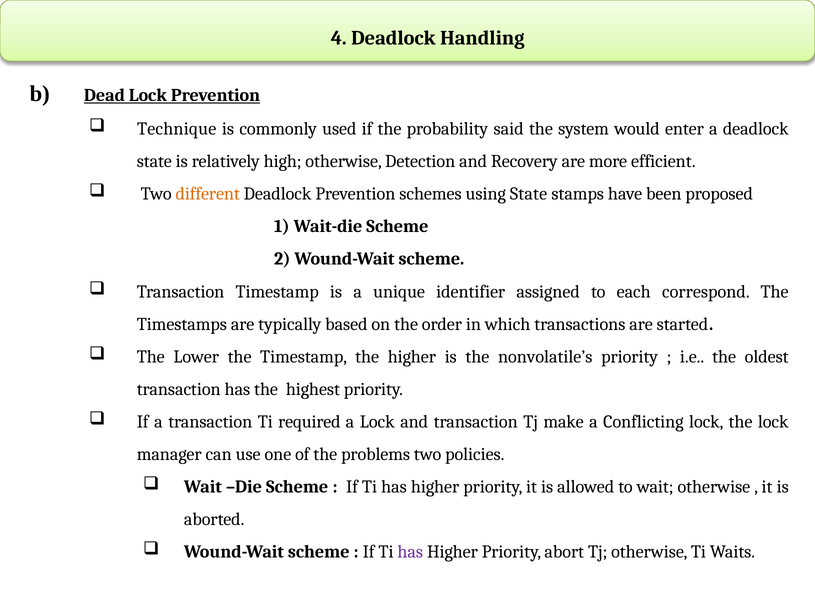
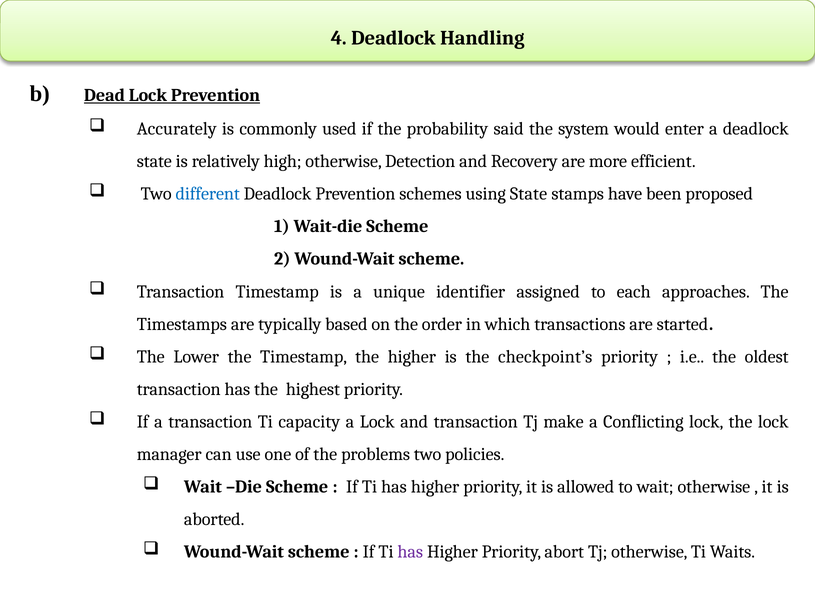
Technique: Technique -> Accurately
different colour: orange -> blue
correspond: correspond -> approaches
nonvolatile’s: nonvolatile’s -> checkpoint’s
required: required -> capacity
